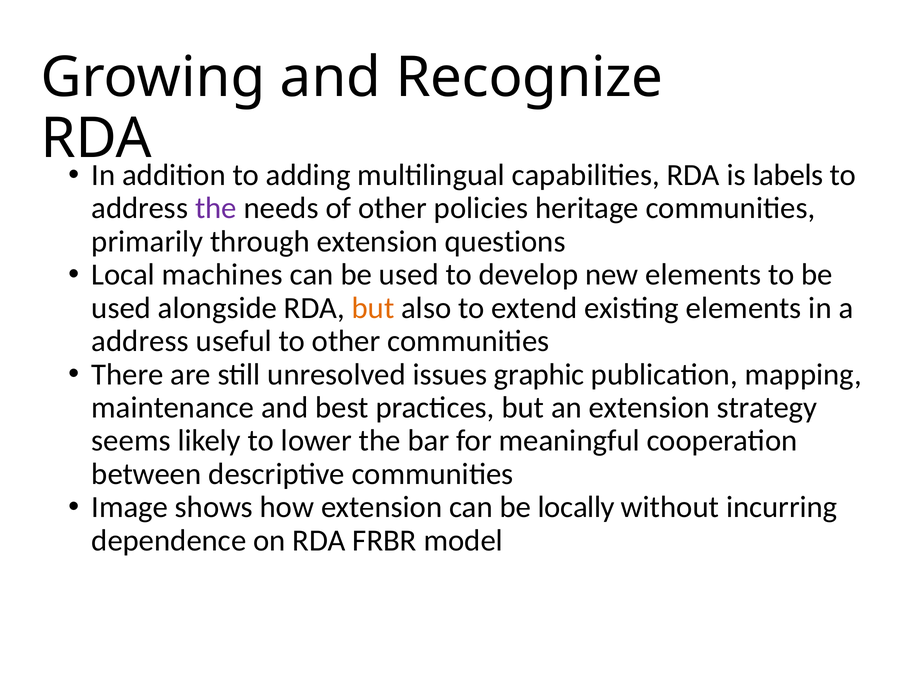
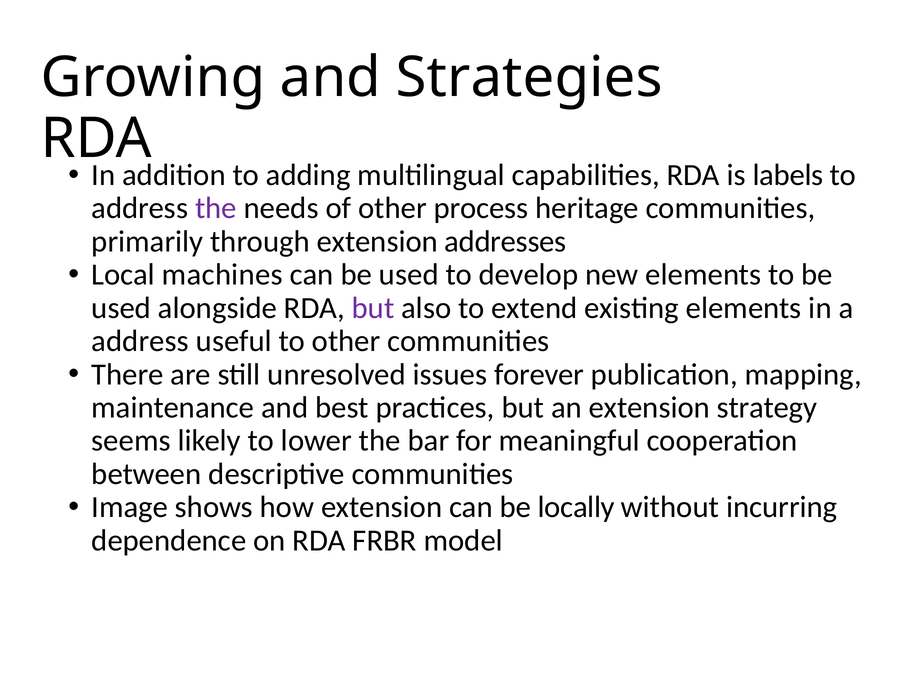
Recognize: Recognize -> Strategies
policies: policies -> process
questions: questions -> addresses
but at (373, 308) colour: orange -> purple
graphic: graphic -> forever
